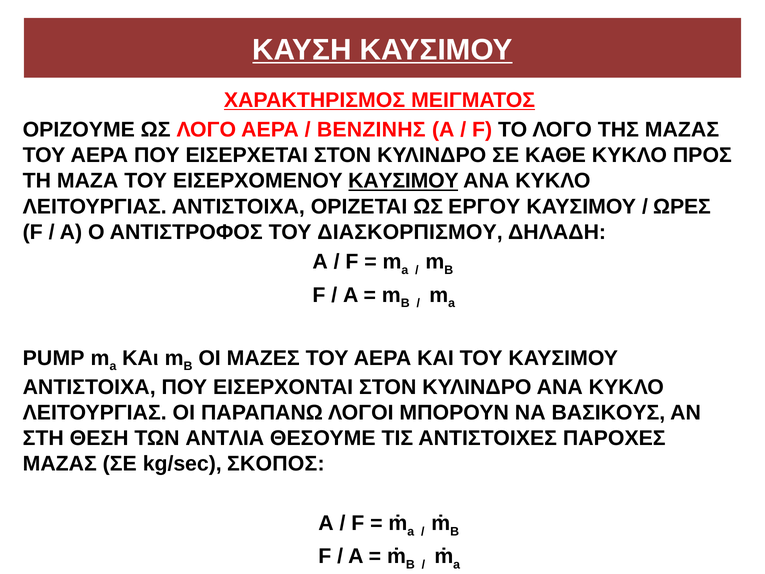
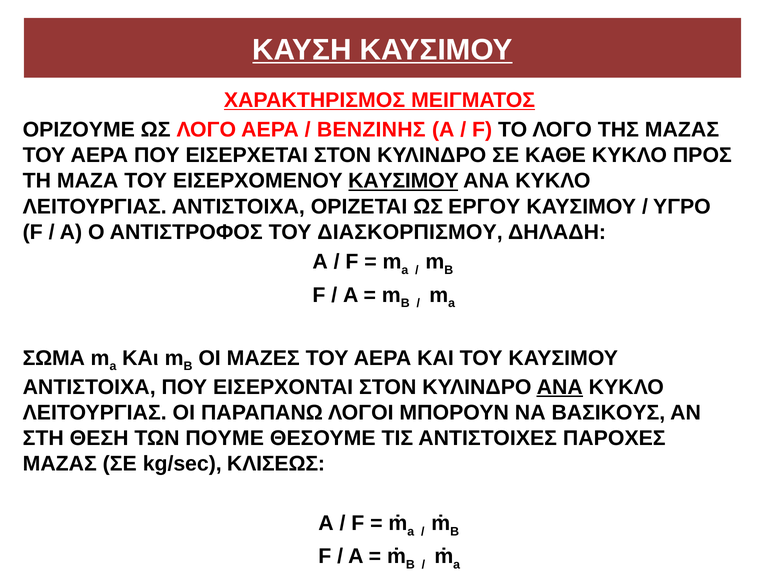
ΩΡΕΣ: ΩΡΕΣ -> ΥΓΡΟ
ΡUMΡ: ΡUMΡ -> ΣΩΜΑ
ΑΝΑ at (560, 387) underline: none -> present
ΑΝΤΛΙA: ΑΝΤΛΙA -> ΠΟΥΜΕ
ΣΚΟΠΟΣ: ΣΚΟΠΟΣ -> ΚΛΙΣΕΩΣ
